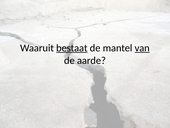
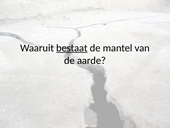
van underline: present -> none
